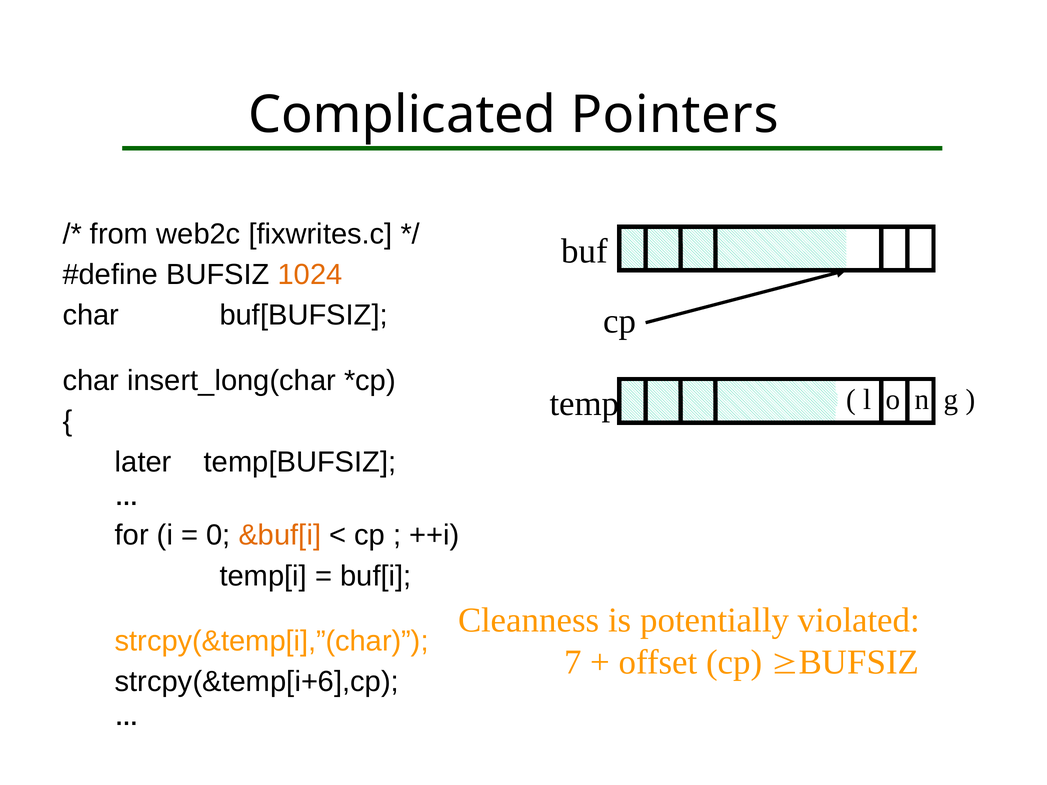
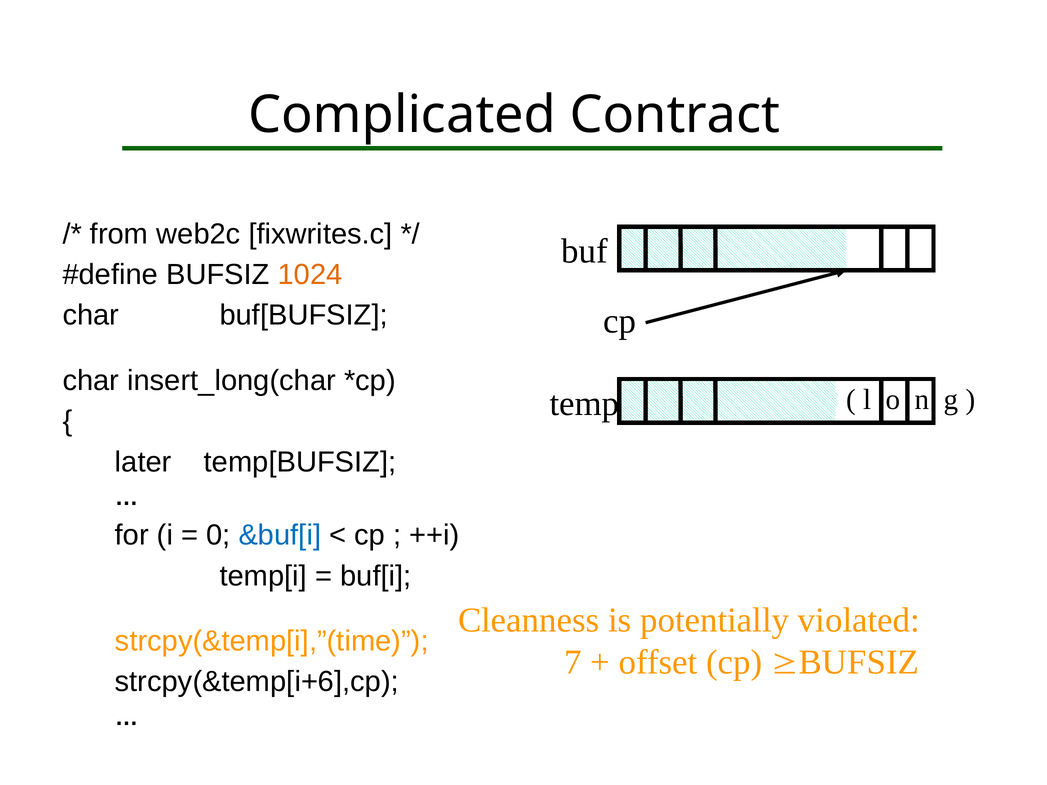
Pointers: Pointers -> Contract
&buf[i colour: orange -> blue
strcpy(&temp[i],”(char: strcpy(&temp[i],”(char -> strcpy(&temp[i],”(time
